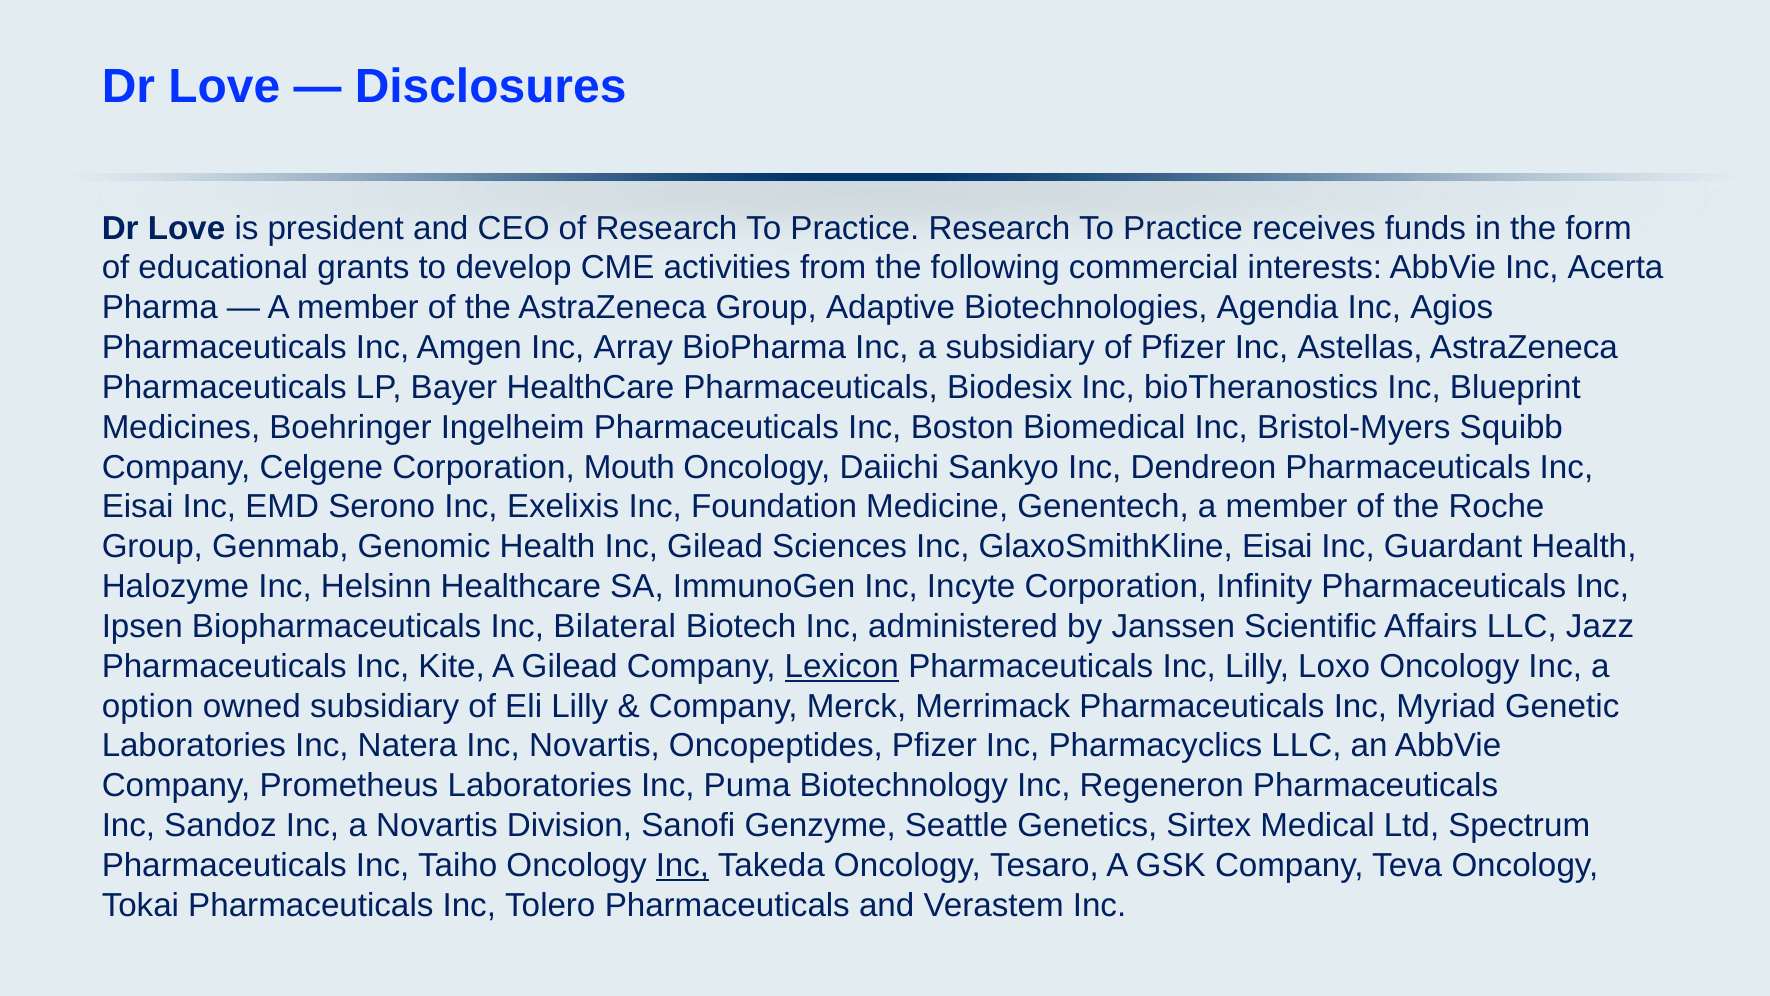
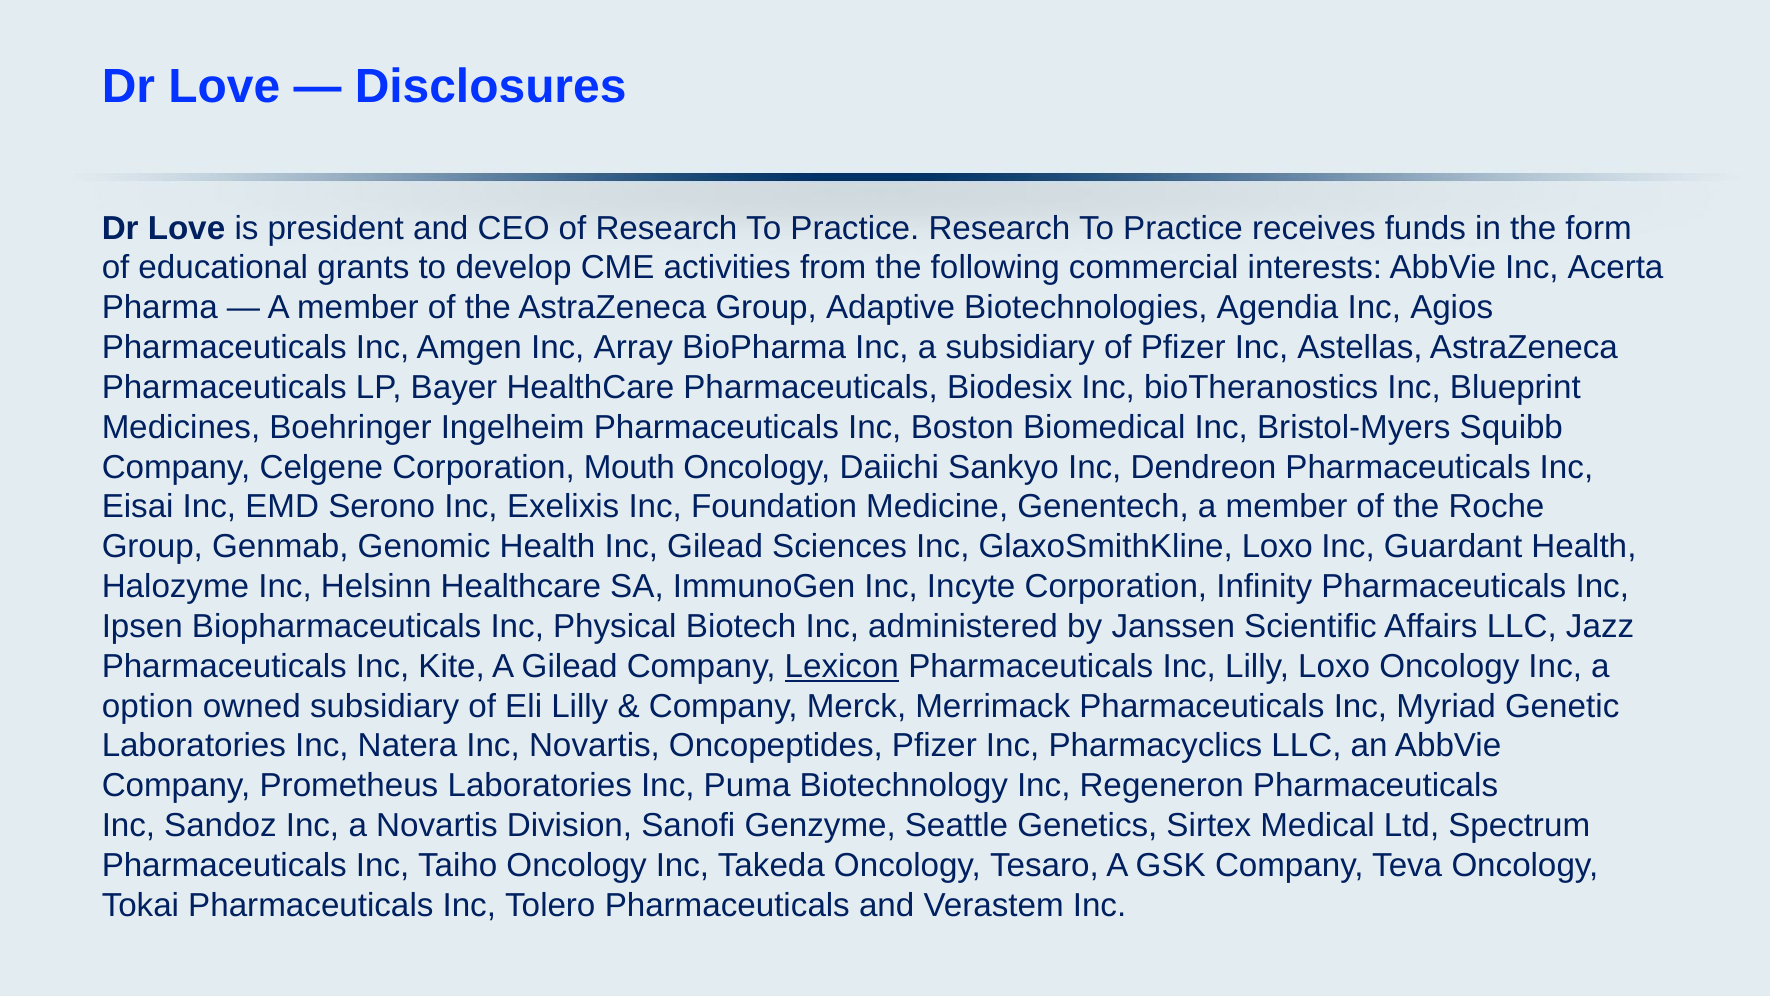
GlaxoSmithKline Eisai: Eisai -> Loxo
Bilateral: Bilateral -> Physical
Inc at (682, 865) underline: present -> none
